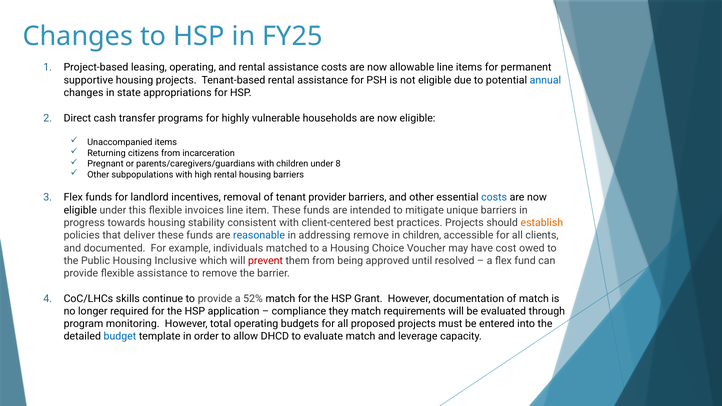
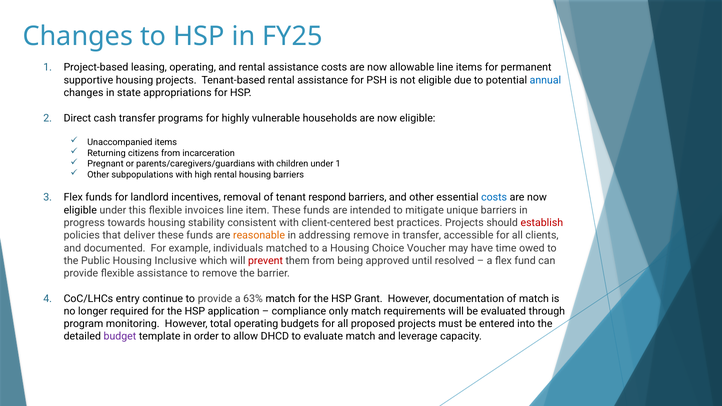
under 8: 8 -> 1
provider: provider -> respond
establish colour: orange -> red
reasonable colour: blue -> orange
in children: children -> transfer
cost: cost -> time
skills: skills -> entry
52%: 52% -> 63%
they: they -> only
budget colour: blue -> purple
